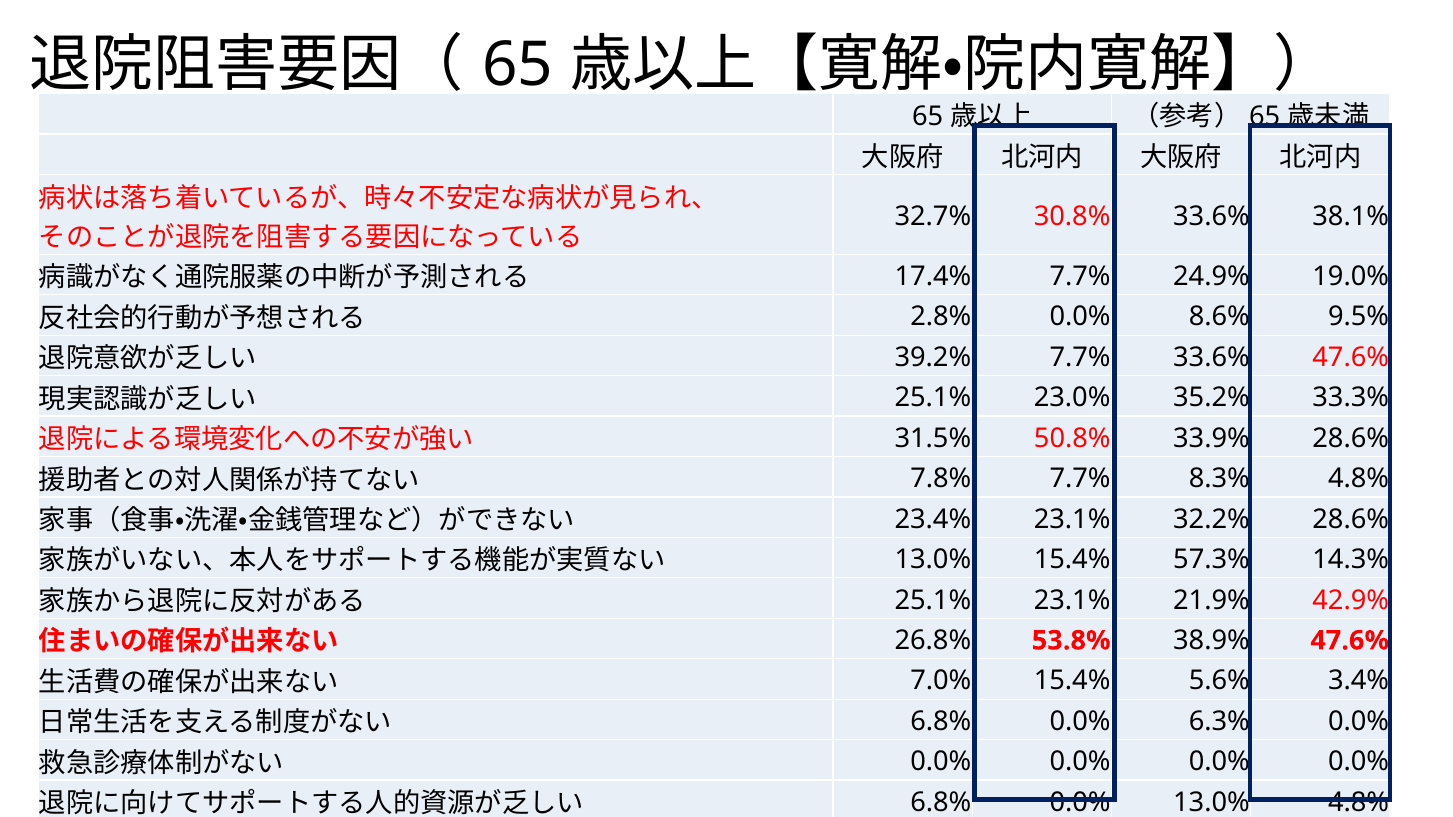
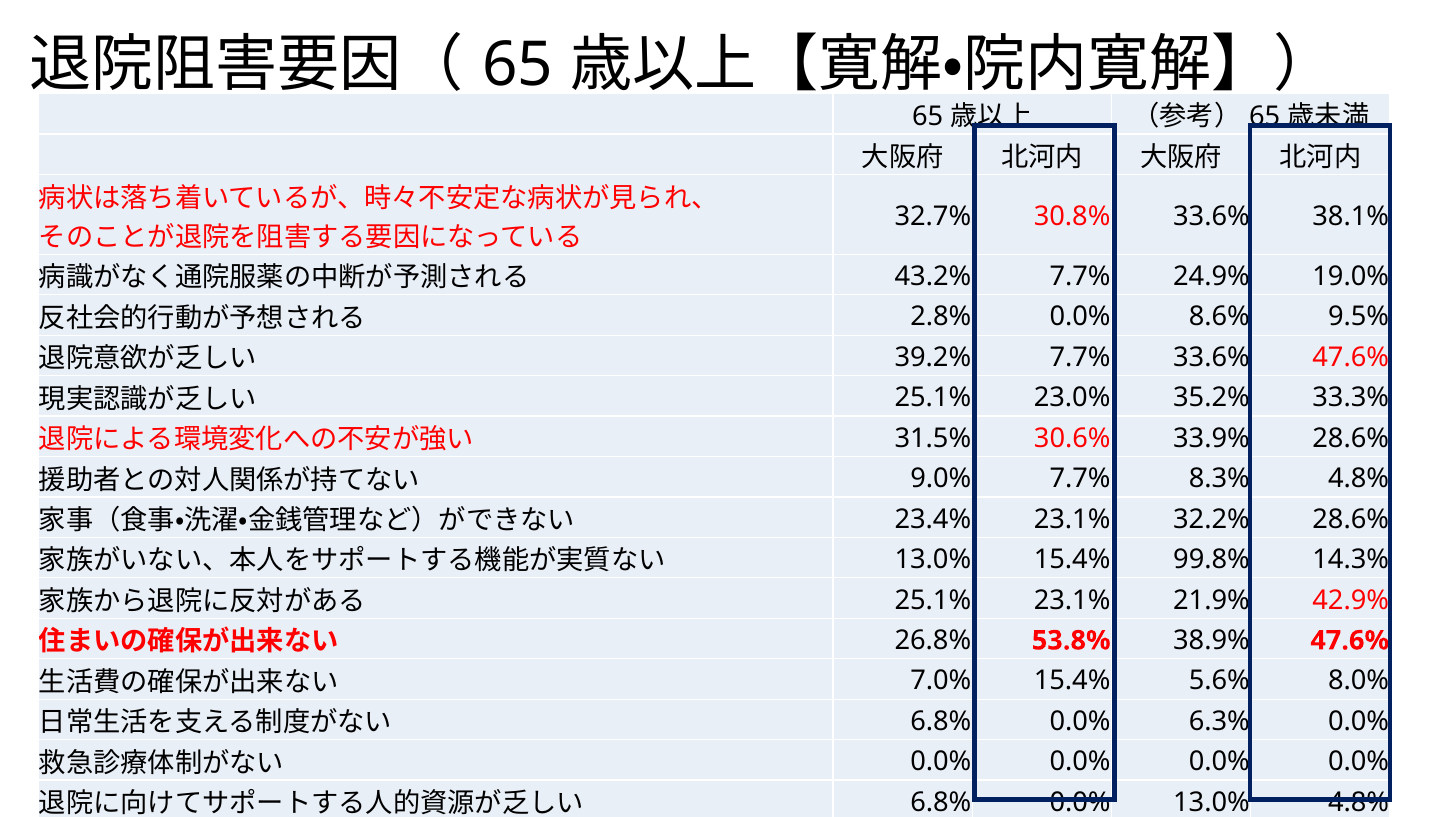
17.4%: 17.4% -> 43.2%
50.8%: 50.8% -> 30.6%
7.8%: 7.8% -> 9.0%
57.3%: 57.3% -> 99.8%
5.6% 3.4%: 3.4% -> 8.0%
